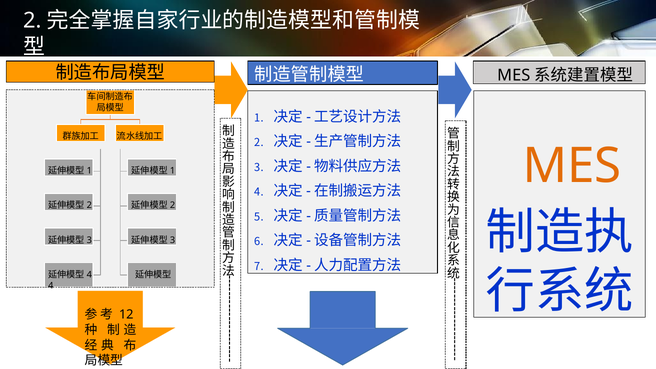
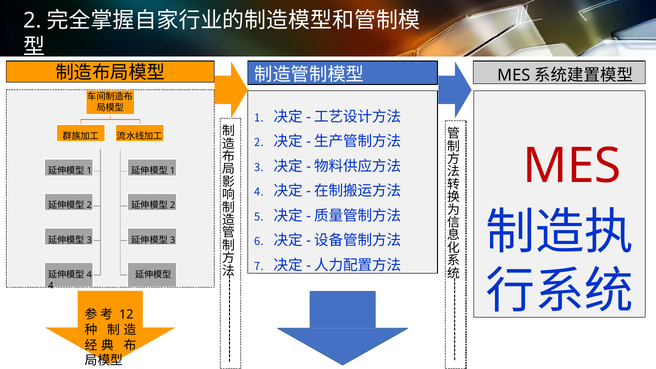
MES colour: orange -> red
